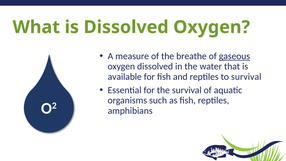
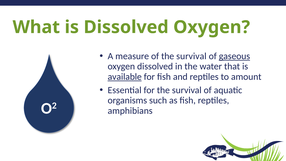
of the breathe: breathe -> survival
available underline: none -> present
to survival: survival -> amount
